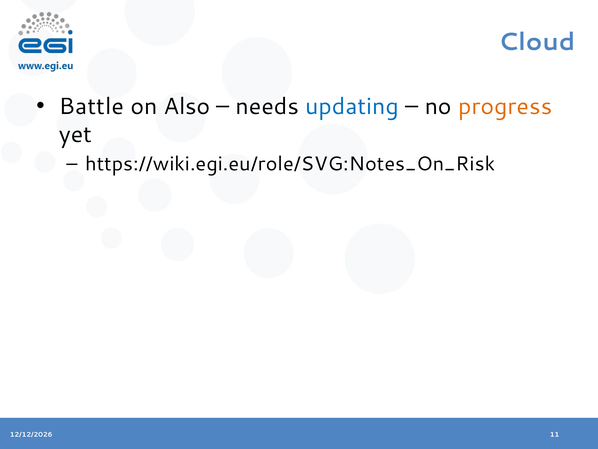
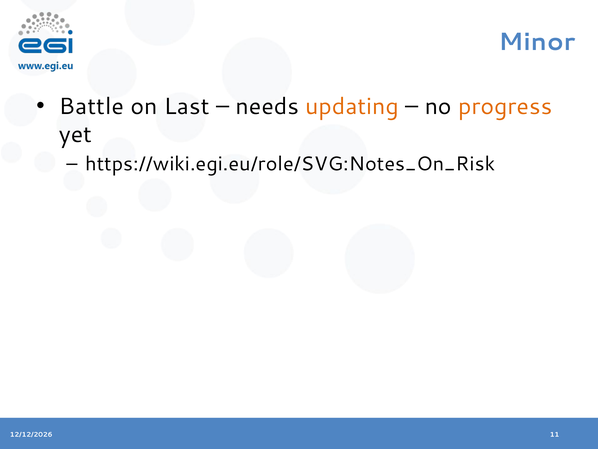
Cloud: Cloud -> Minor
Also: Also -> Last
updating colour: blue -> orange
